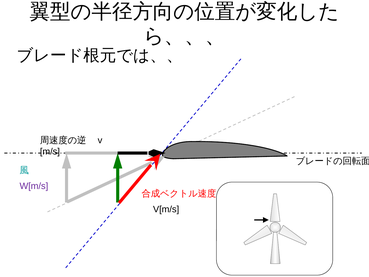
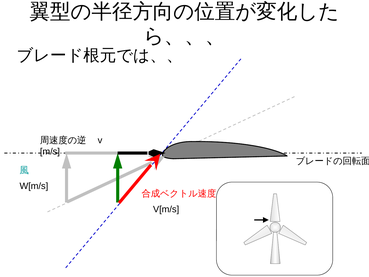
W[m/s colour: purple -> black
